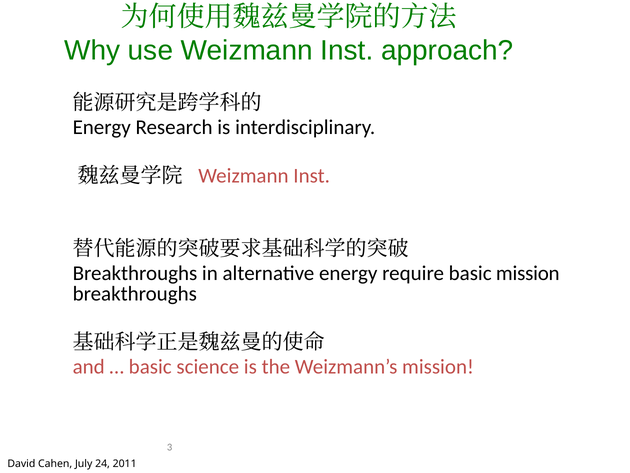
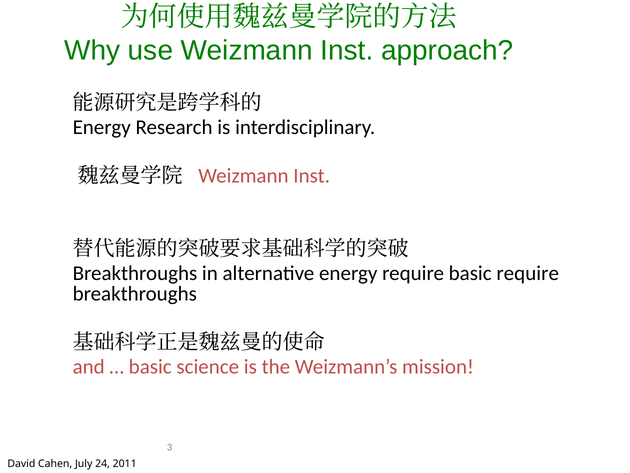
basic mission: mission -> require
